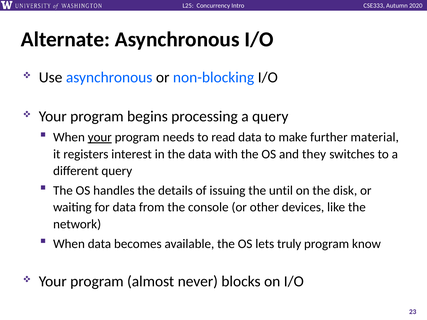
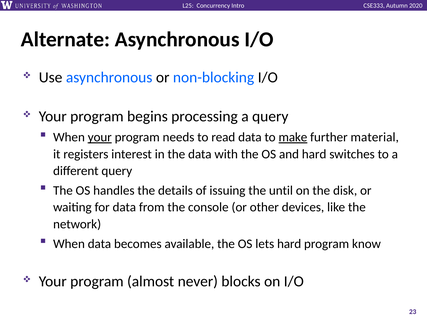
make underline: none -> present
and they: they -> hard
lets truly: truly -> hard
